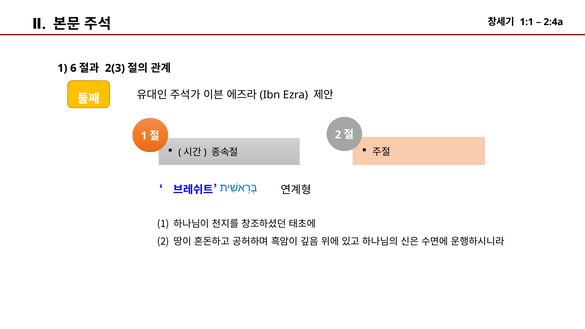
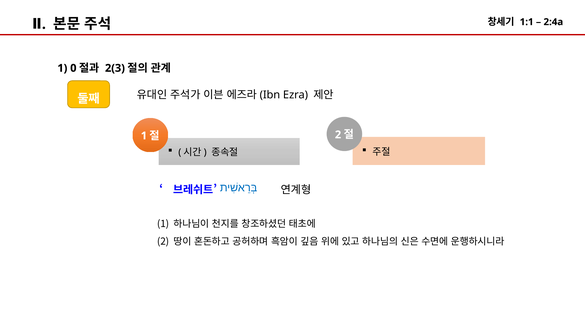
6: 6 -> 0
